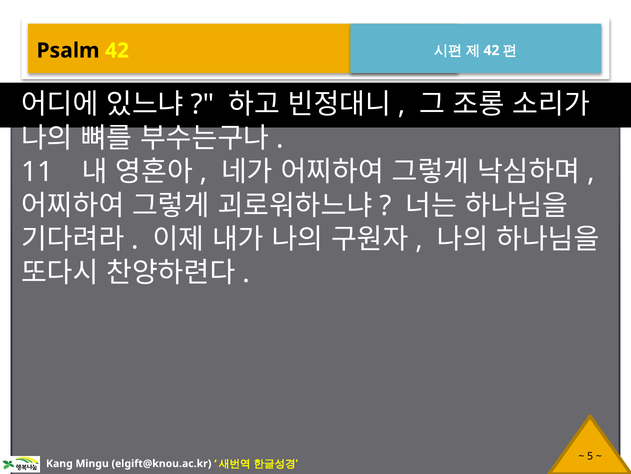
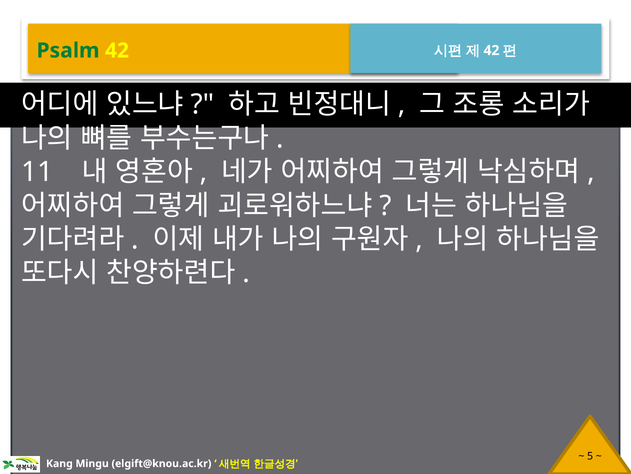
Psalm colour: black -> green
